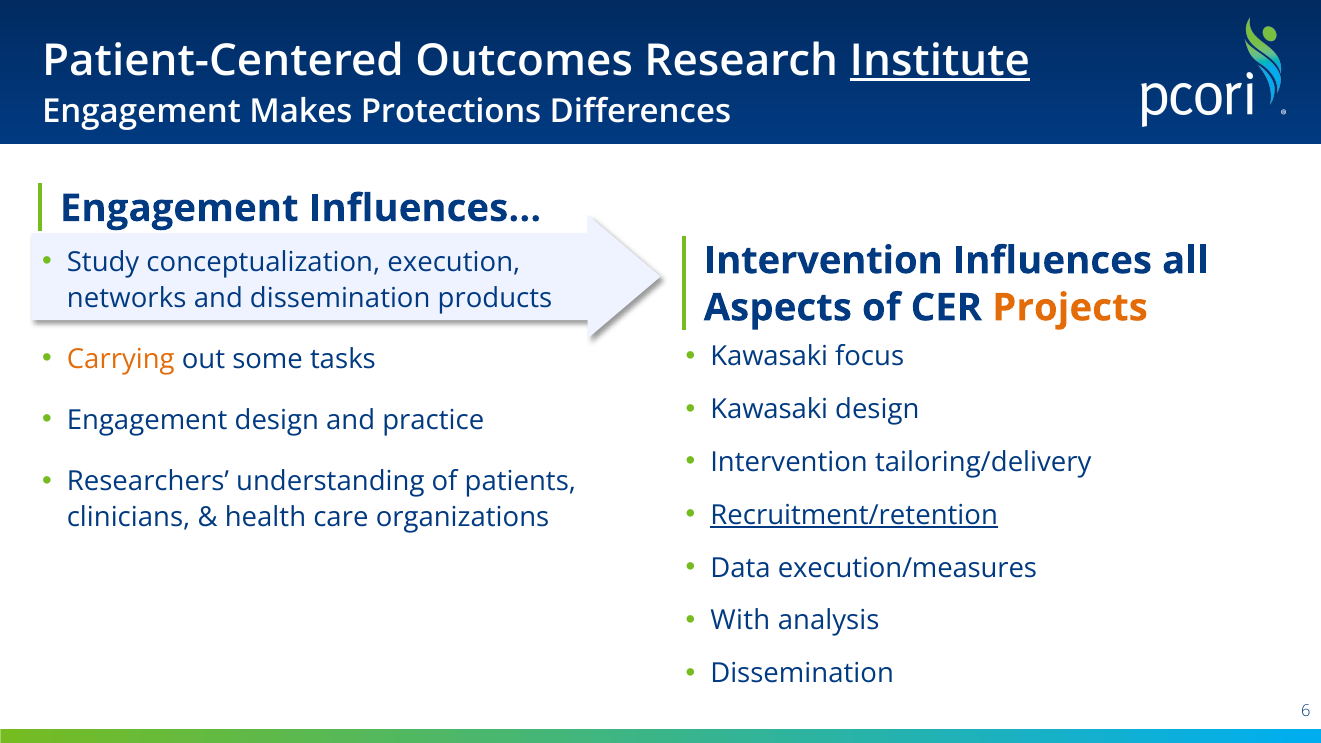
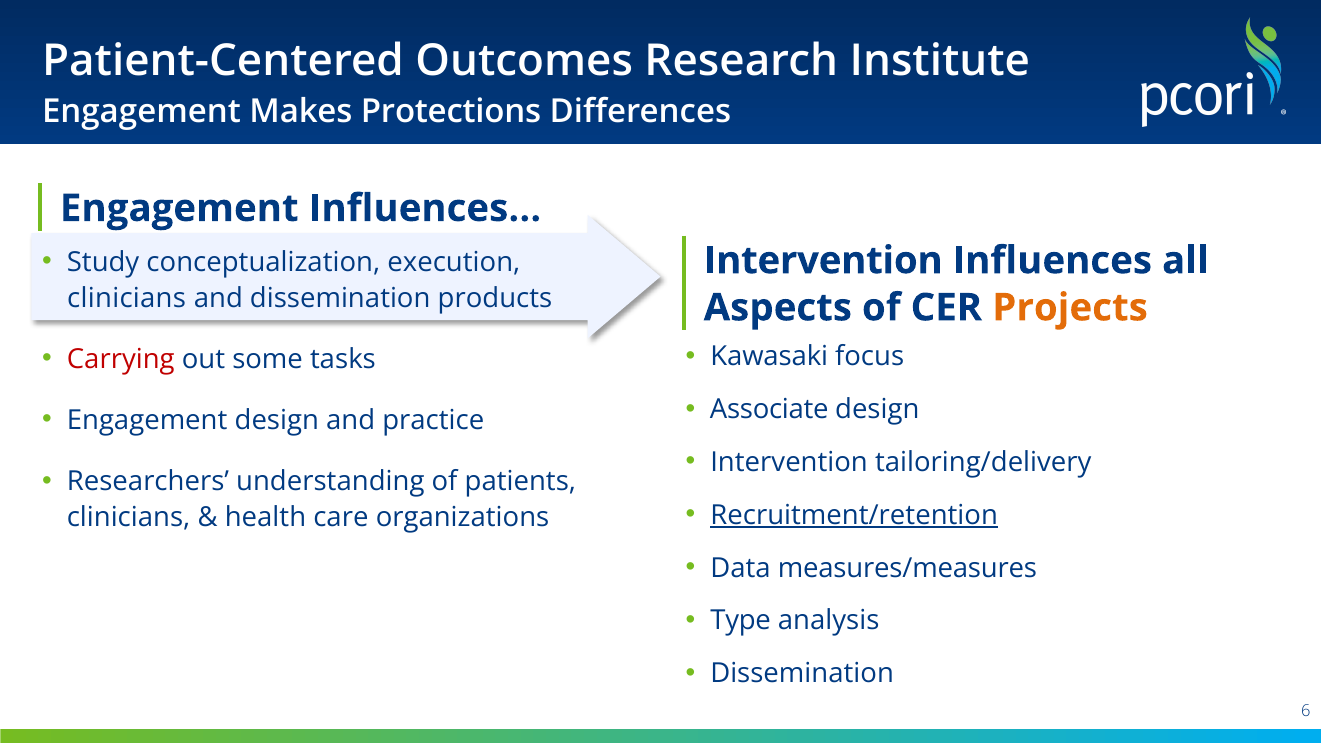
Institute underline: present -> none
networks at (127, 298): networks -> clinicians
Carrying colour: orange -> red
Kawasaki at (769, 410): Kawasaki -> Associate
execution/measures: execution/measures -> measures/measures
With: With -> Type
